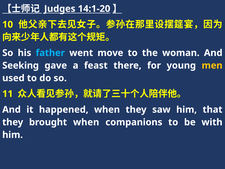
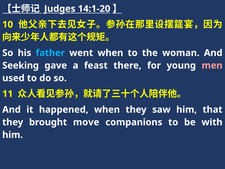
went move: move -> when
men colour: yellow -> pink
brought when: when -> move
